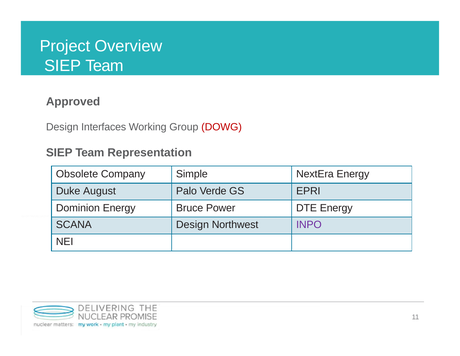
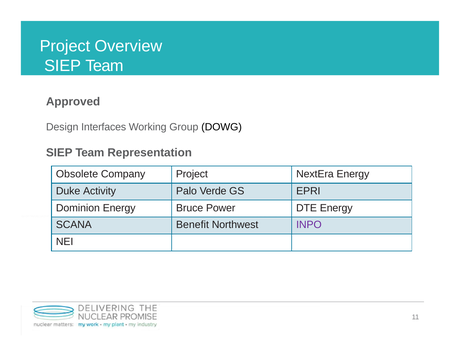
DOWG colour: red -> black
Company Simple: Simple -> Project
August: August -> Activity
SCANA Design: Design -> Benefit
